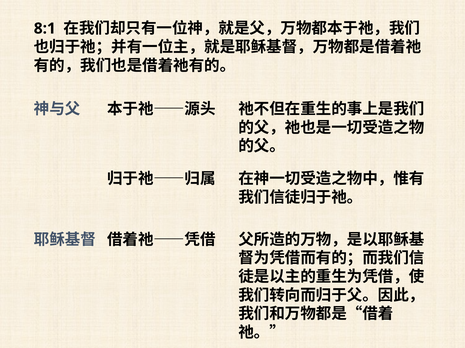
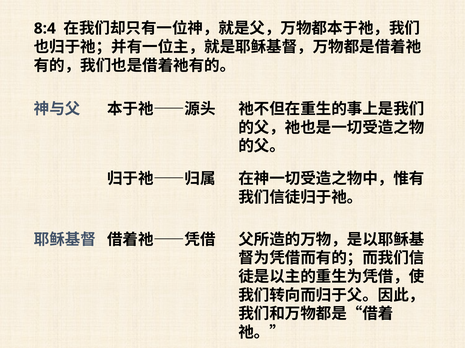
8:1: 8:1 -> 8:4
